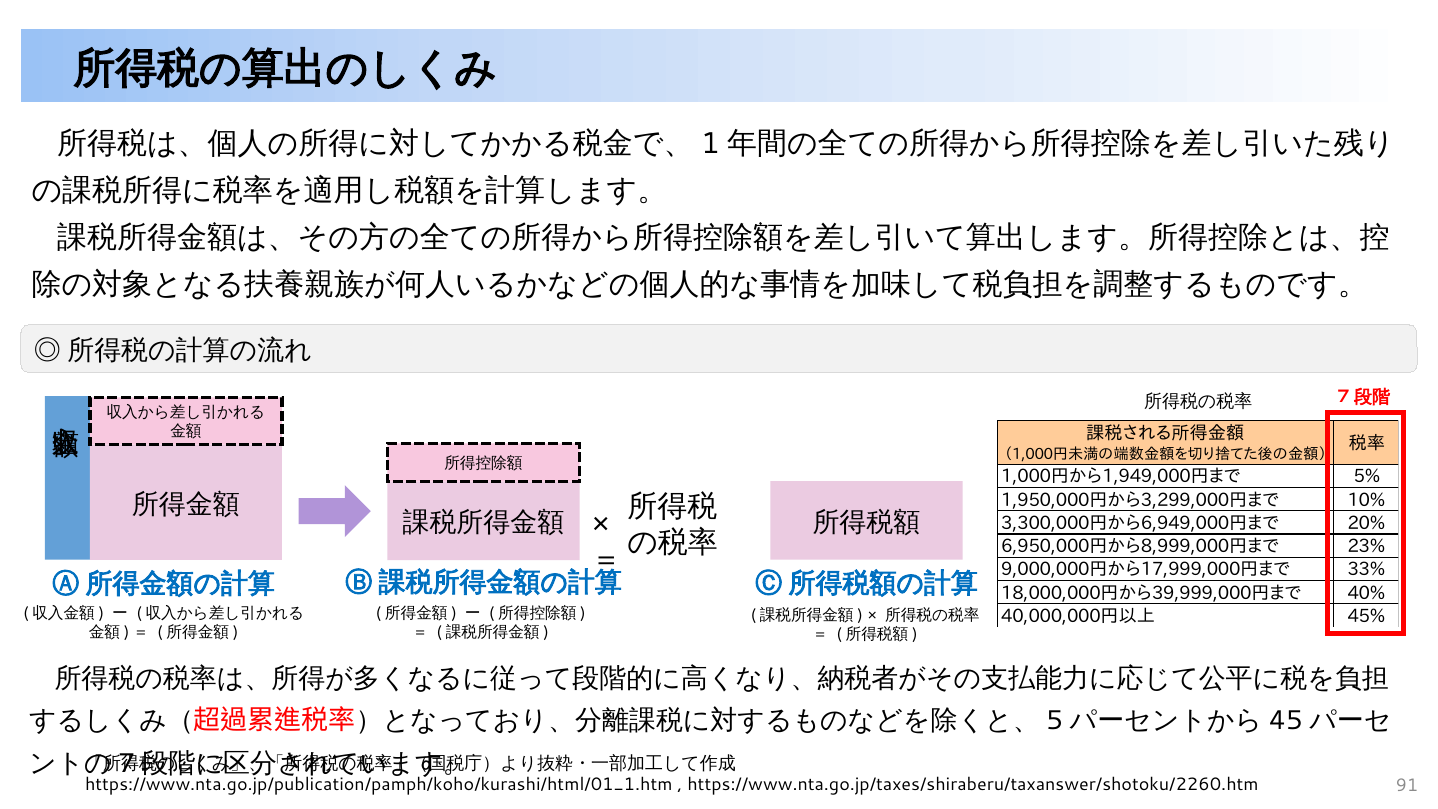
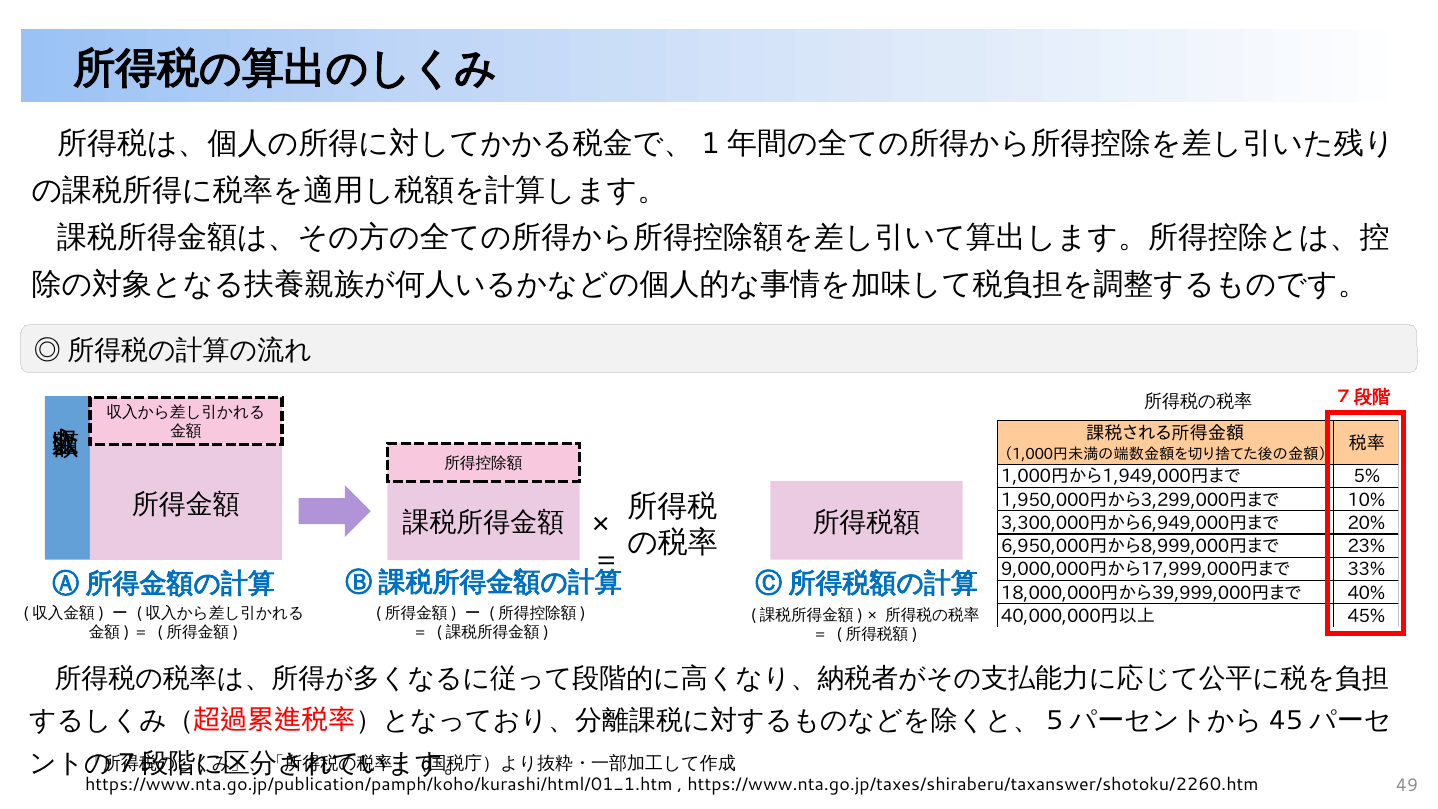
91: 91 -> 49
